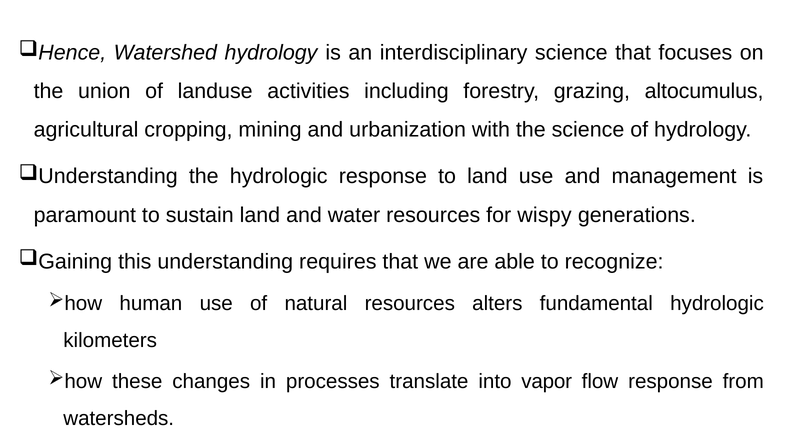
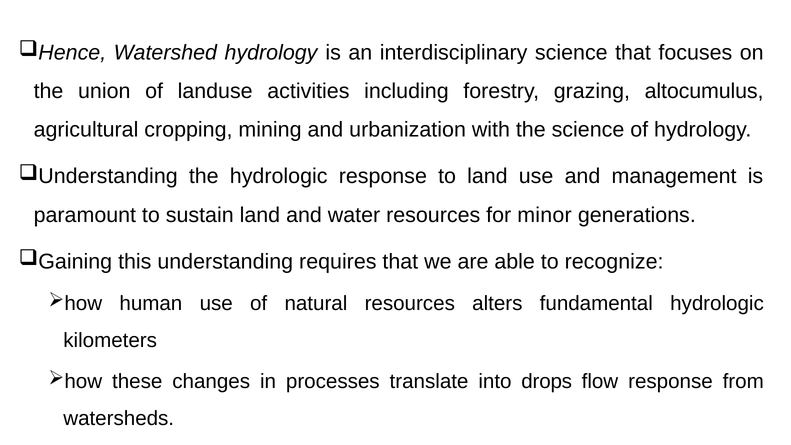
wispy: wispy -> minor
vapor: vapor -> drops
